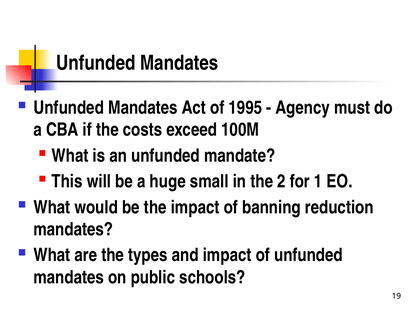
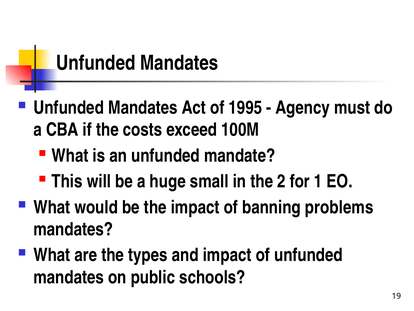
reduction: reduction -> problems
